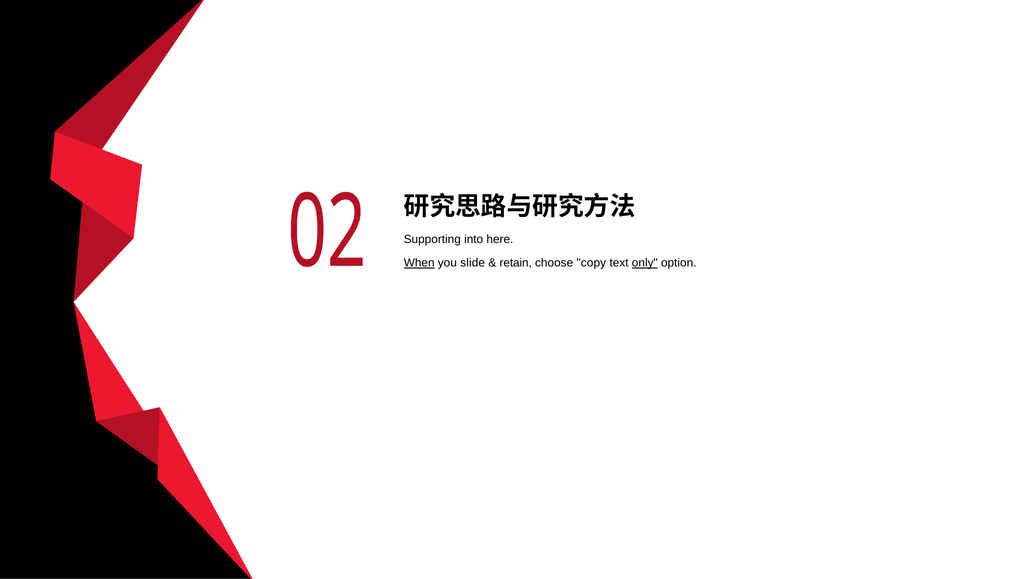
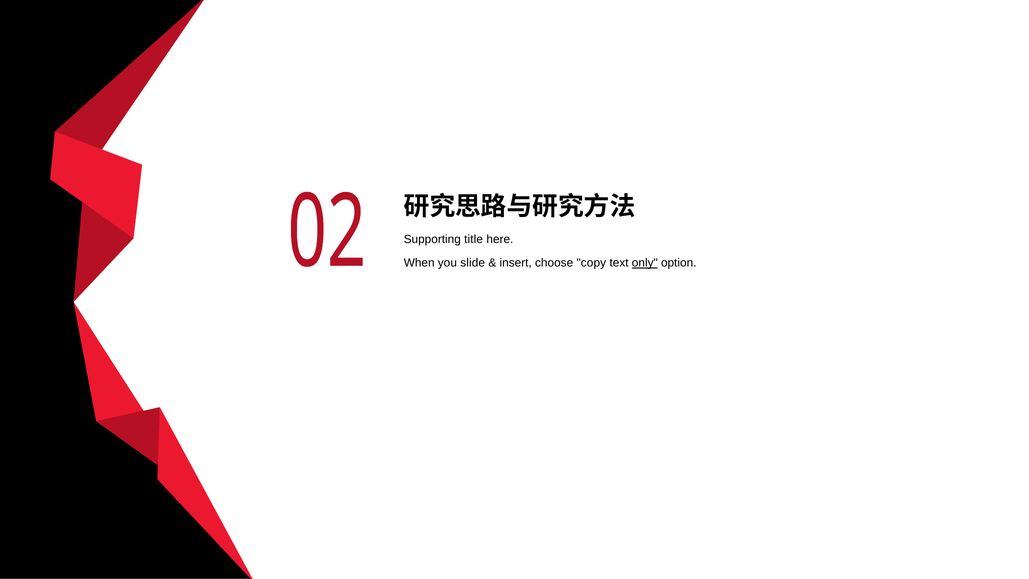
into: into -> title
When underline: present -> none
retain: retain -> insert
